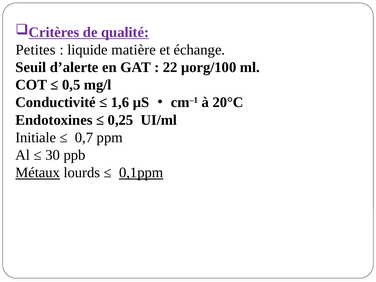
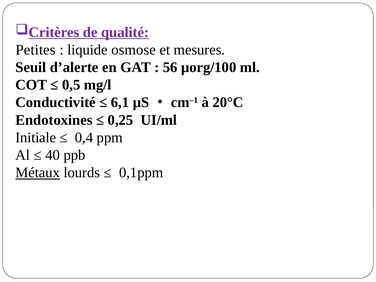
matière: matière -> osmose
échange: échange -> mesures
22: 22 -> 56
1,6: 1,6 -> 6,1
0,7: 0,7 -> 0,4
30: 30 -> 40
0,1ppm underline: present -> none
